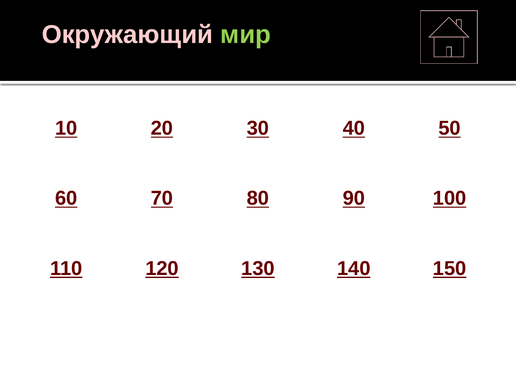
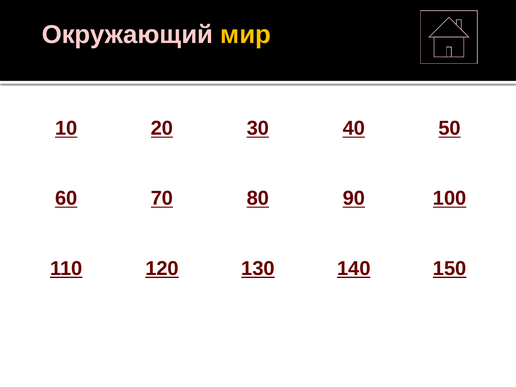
мир colour: light green -> yellow
